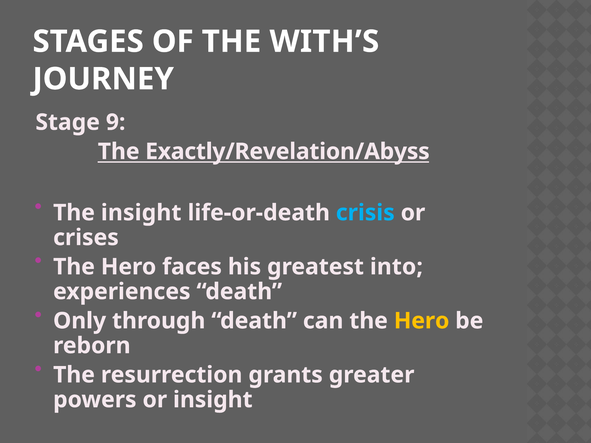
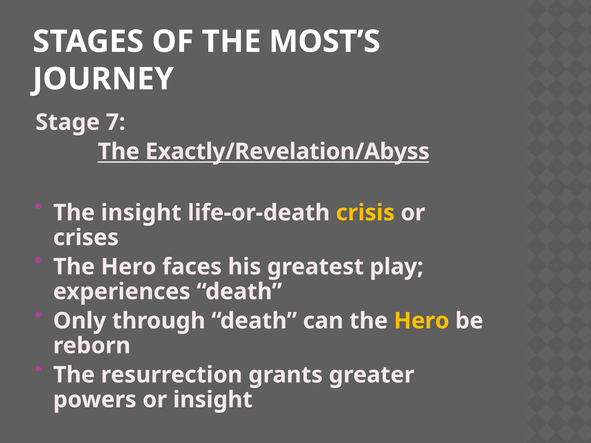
WITH’S: WITH’S -> MOST’S
9: 9 -> 7
crisis colour: light blue -> yellow
into: into -> play
